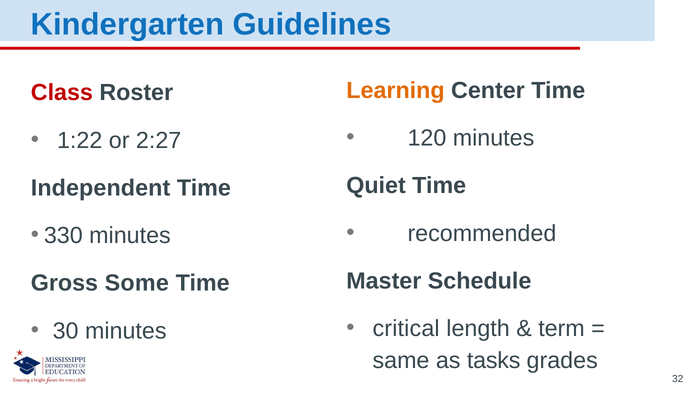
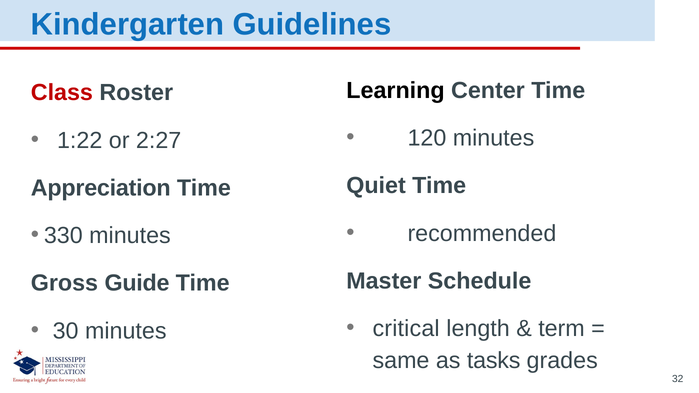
Learning colour: orange -> black
Independent: Independent -> Appreciation
Some: Some -> Guide
